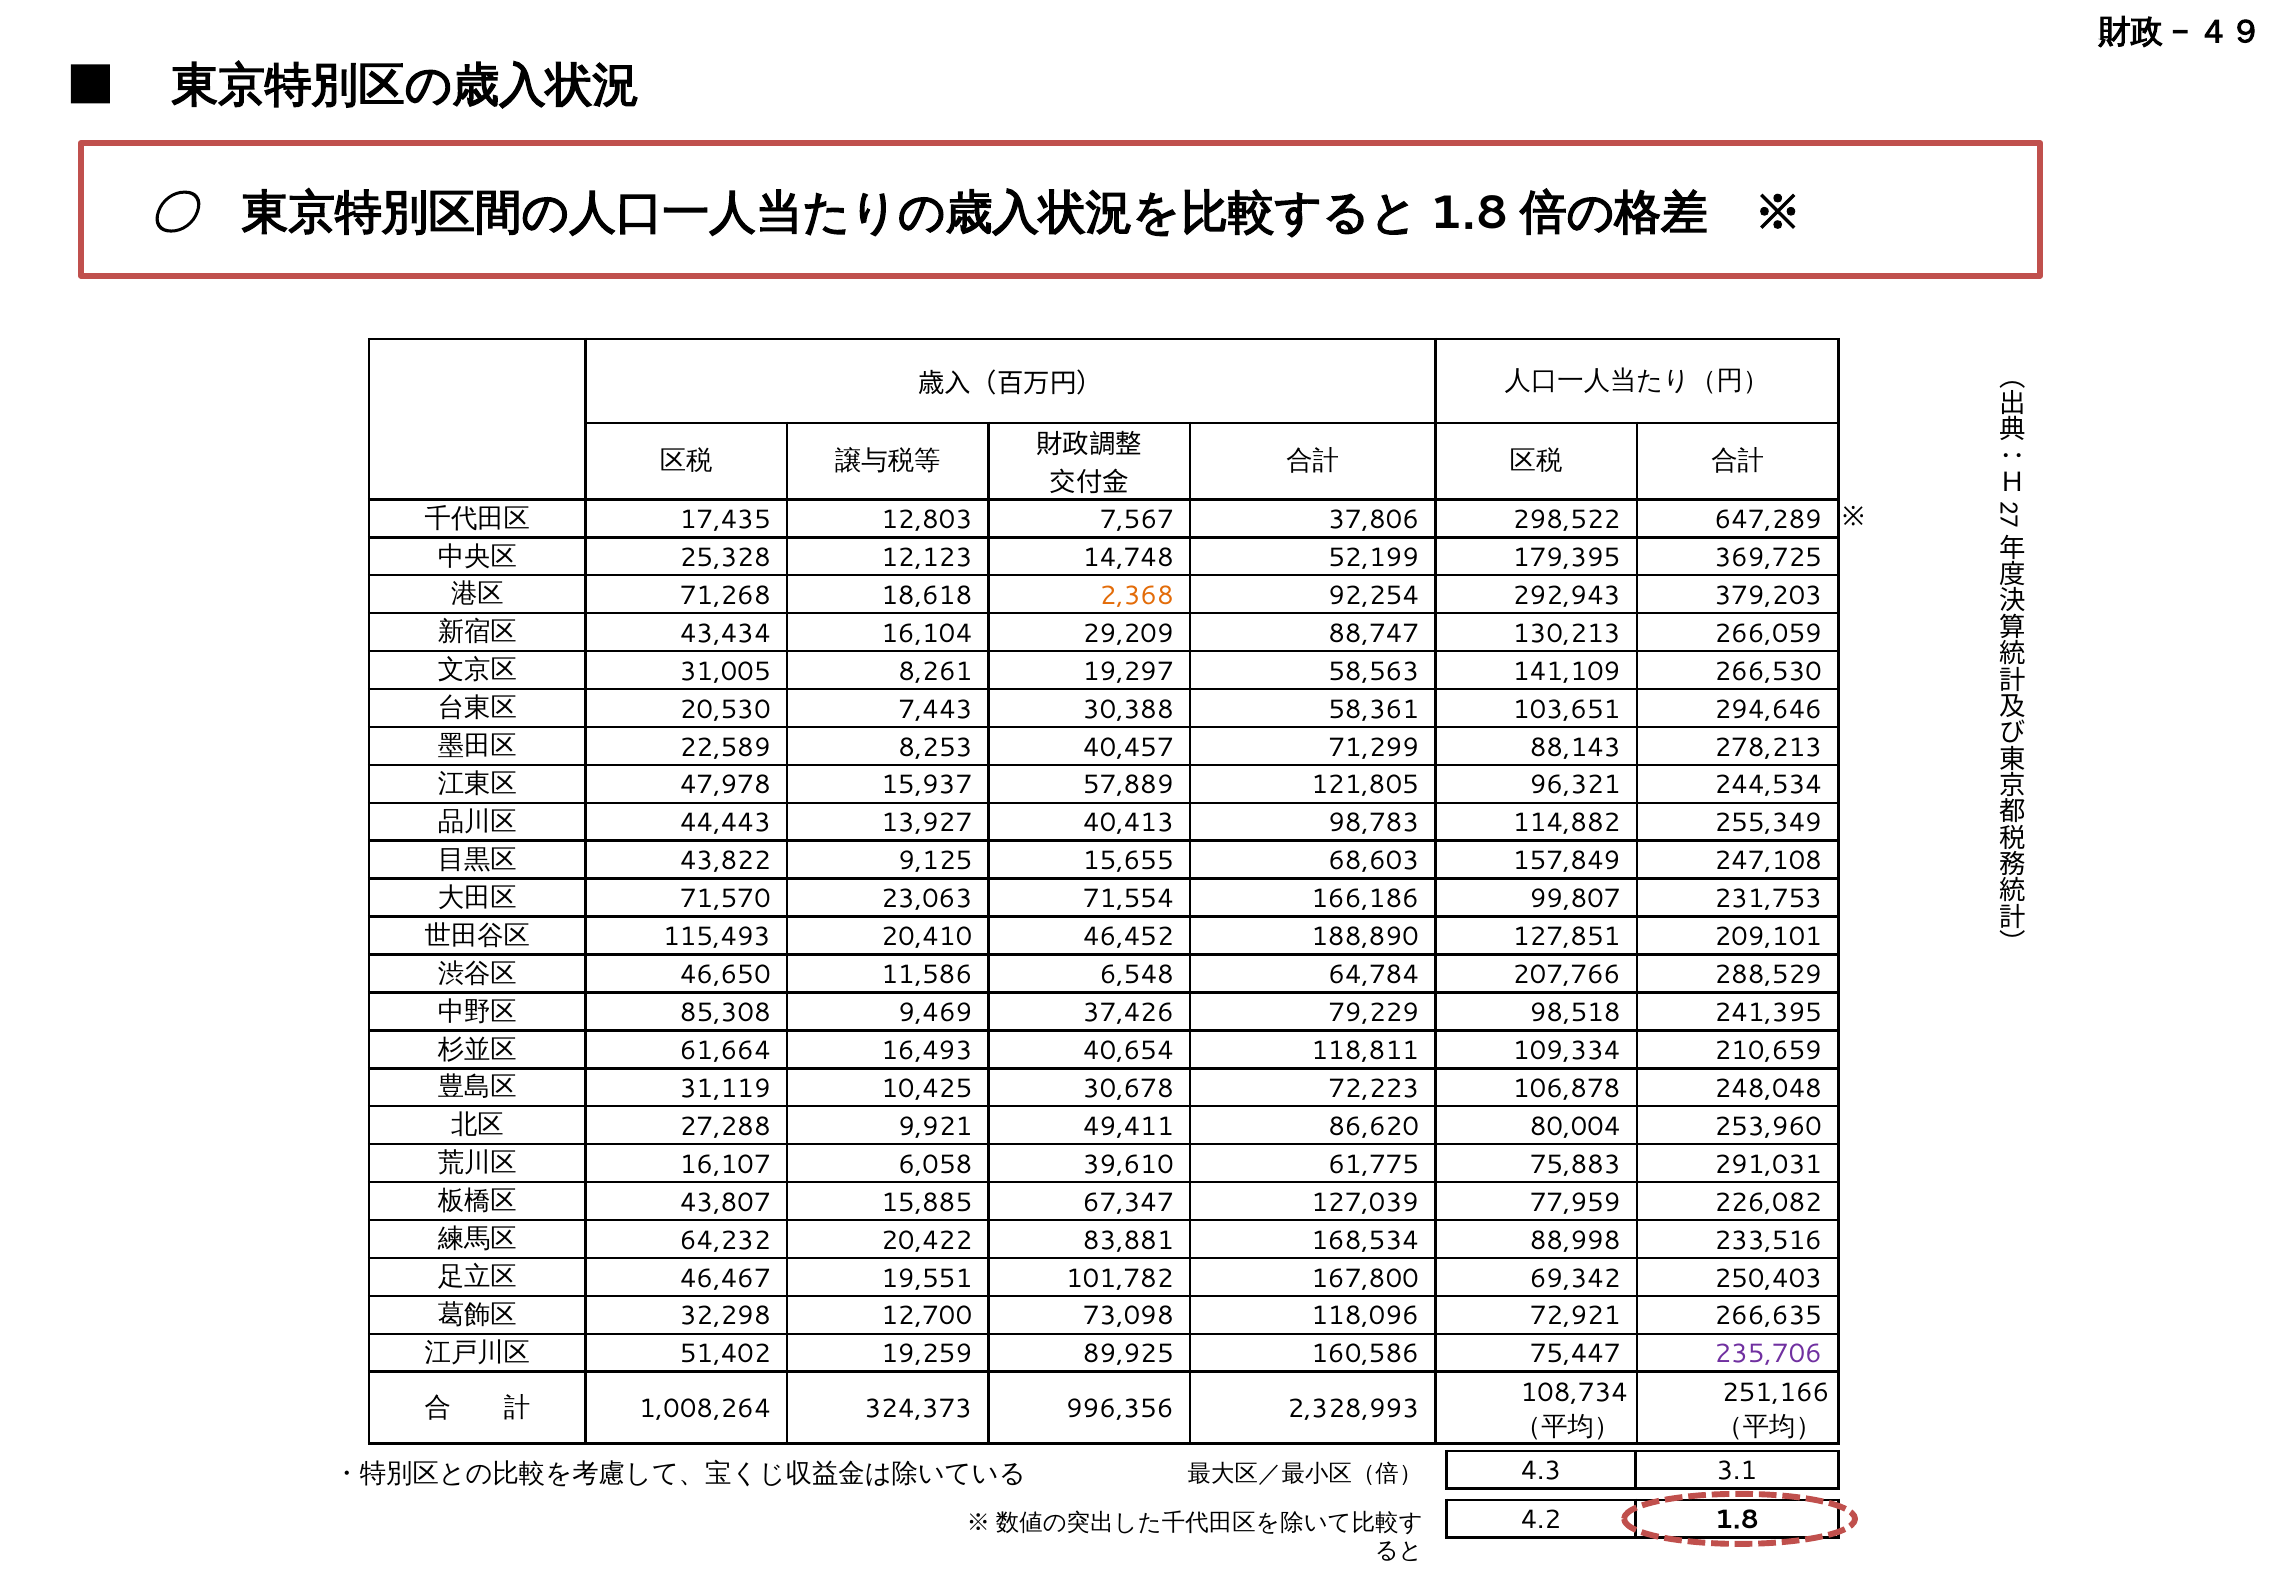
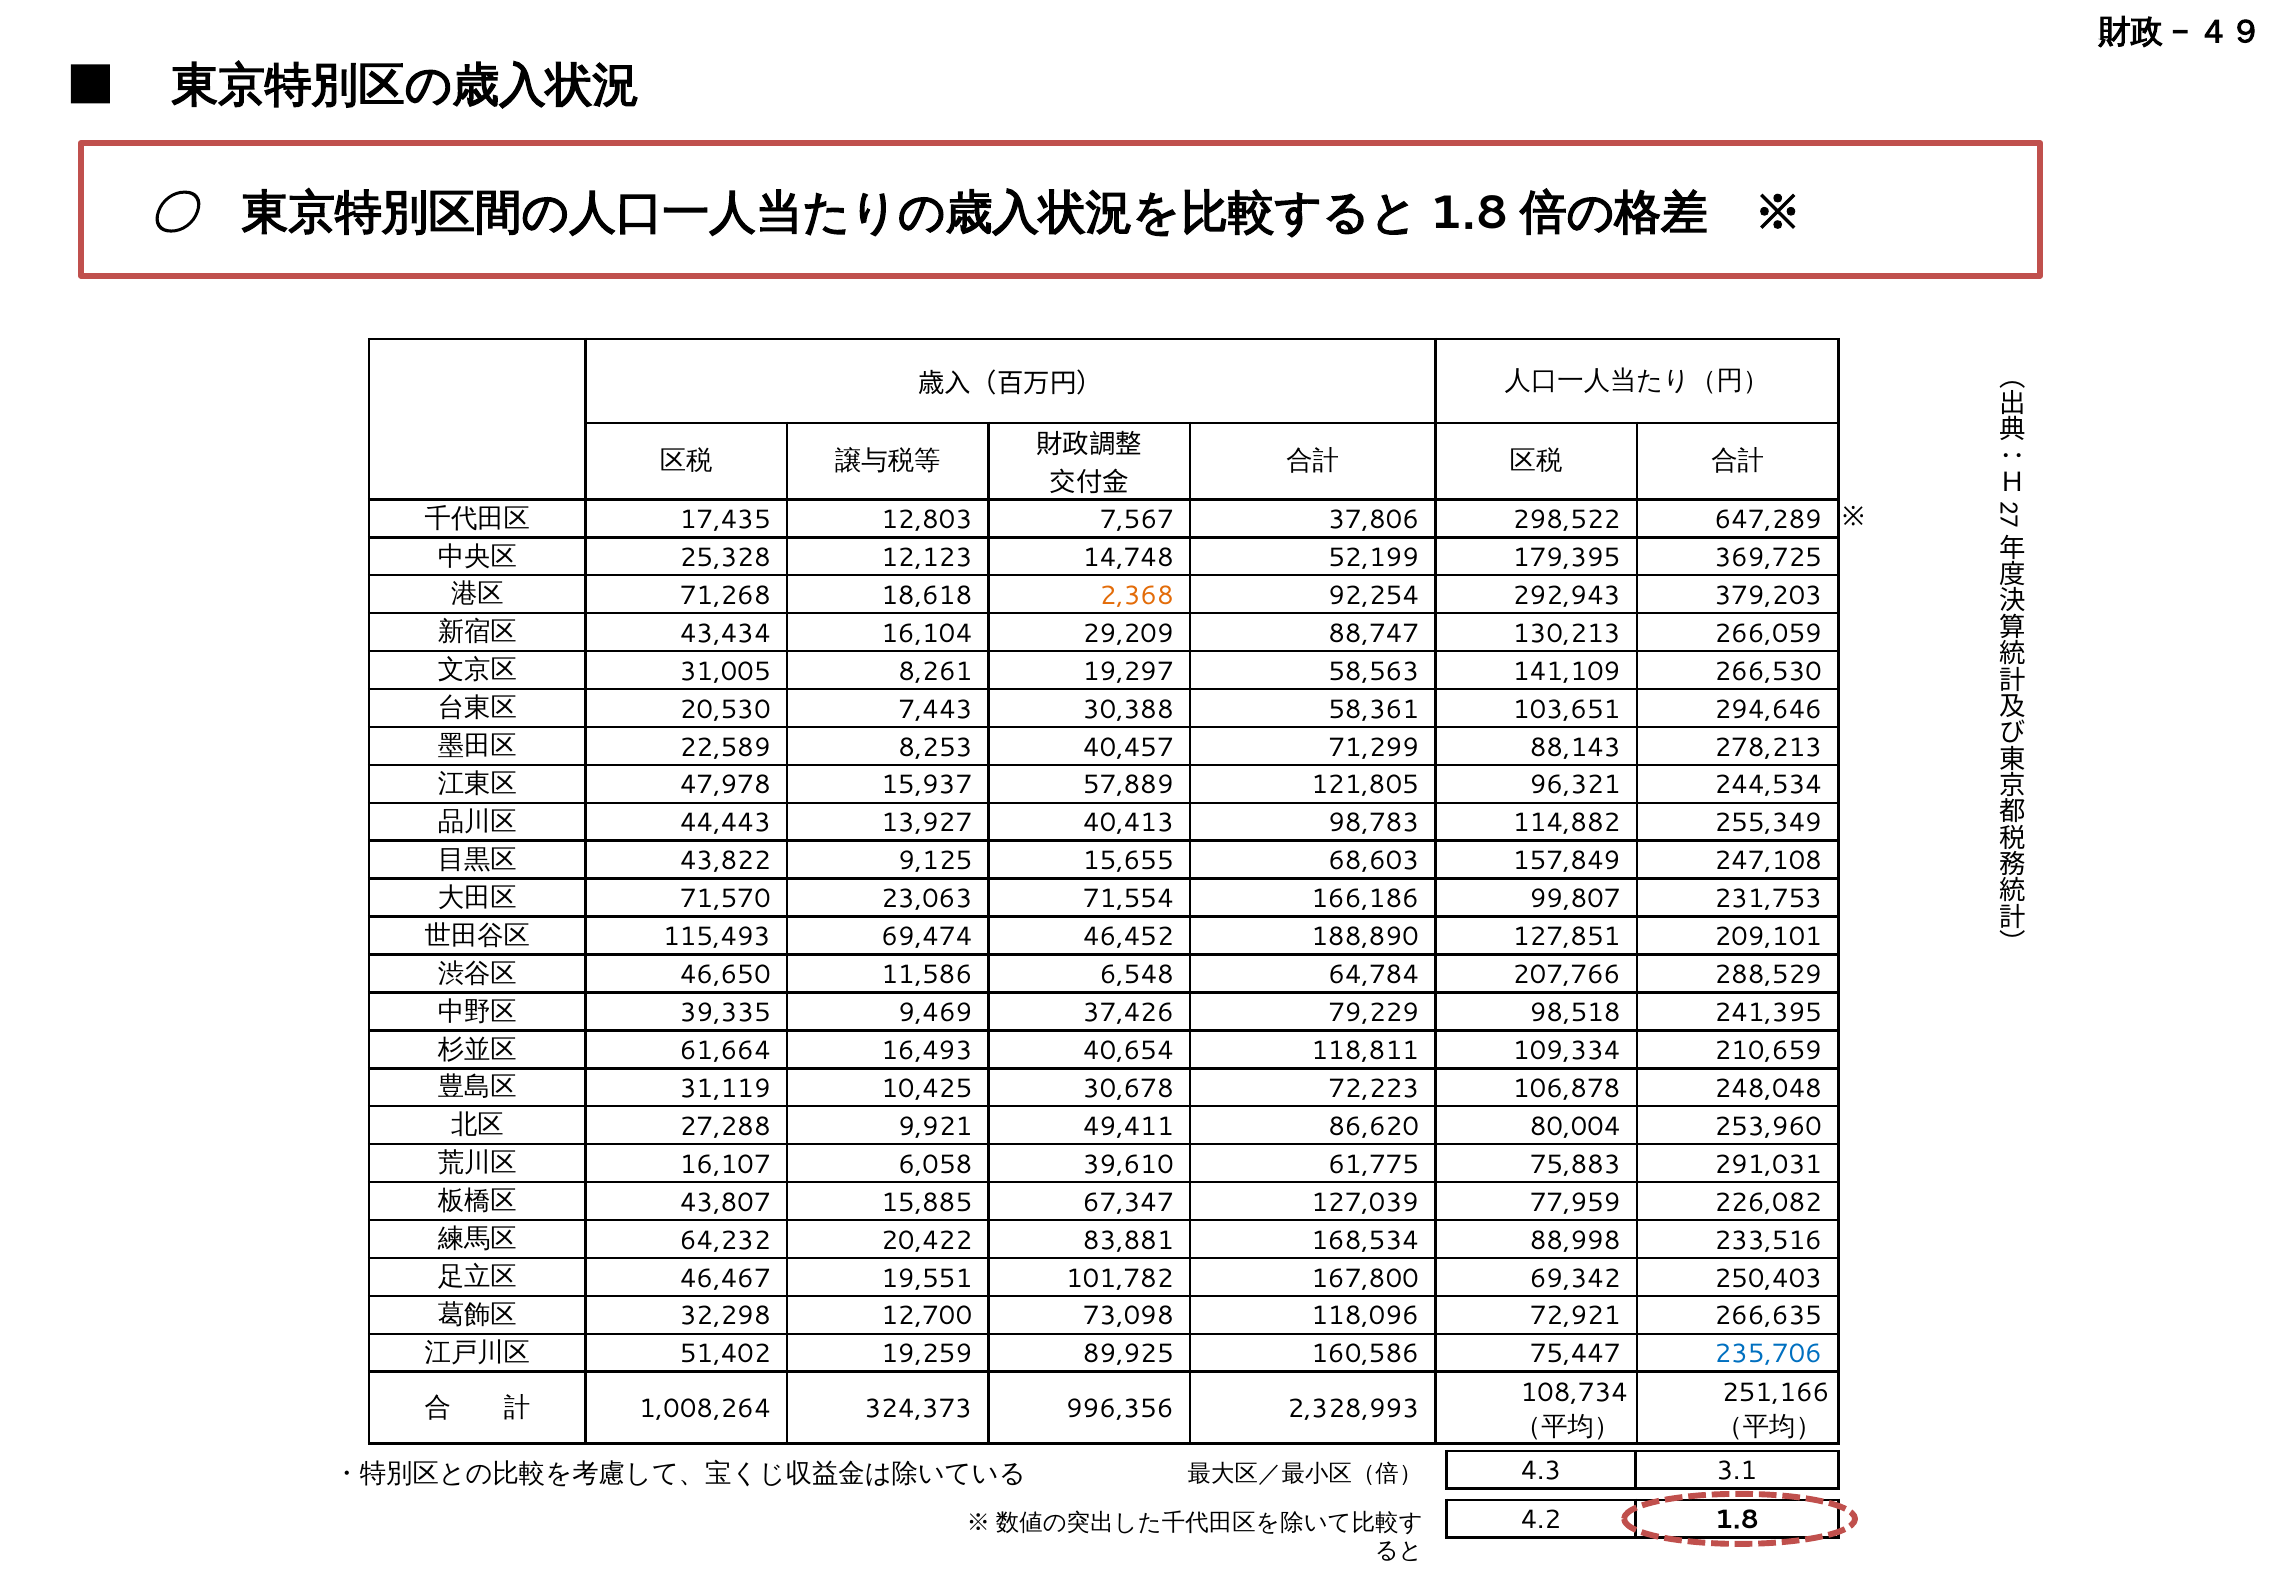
20,410: 20,410 -> 69,474
85,308: 85,308 -> 39,335
235,706 colour: purple -> blue
